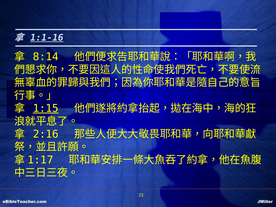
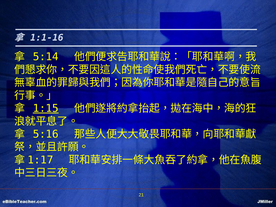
1:1-16 underline: present -> none
8:14: 8:14 -> 5:14
2:16: 2:16 -> 5:16
